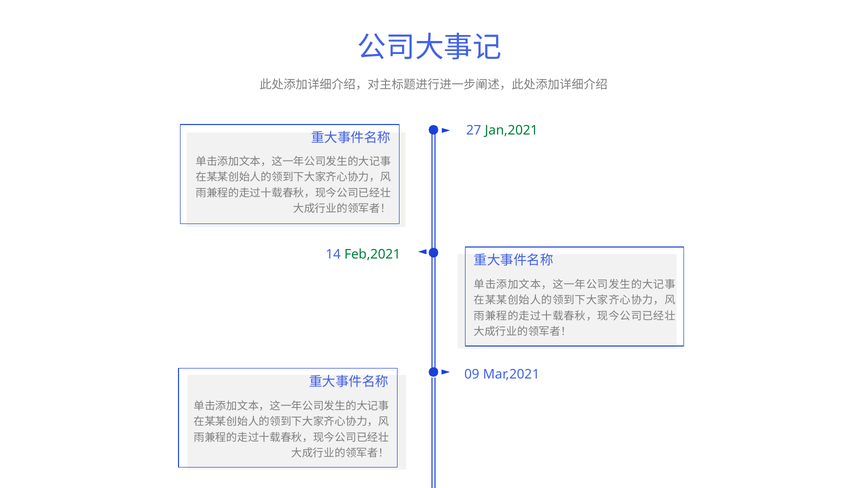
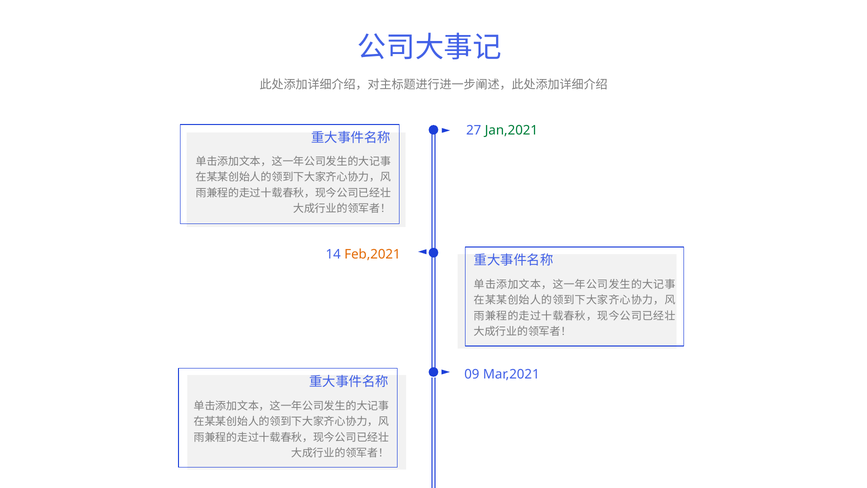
Feb,2021 colour: green -> orange
